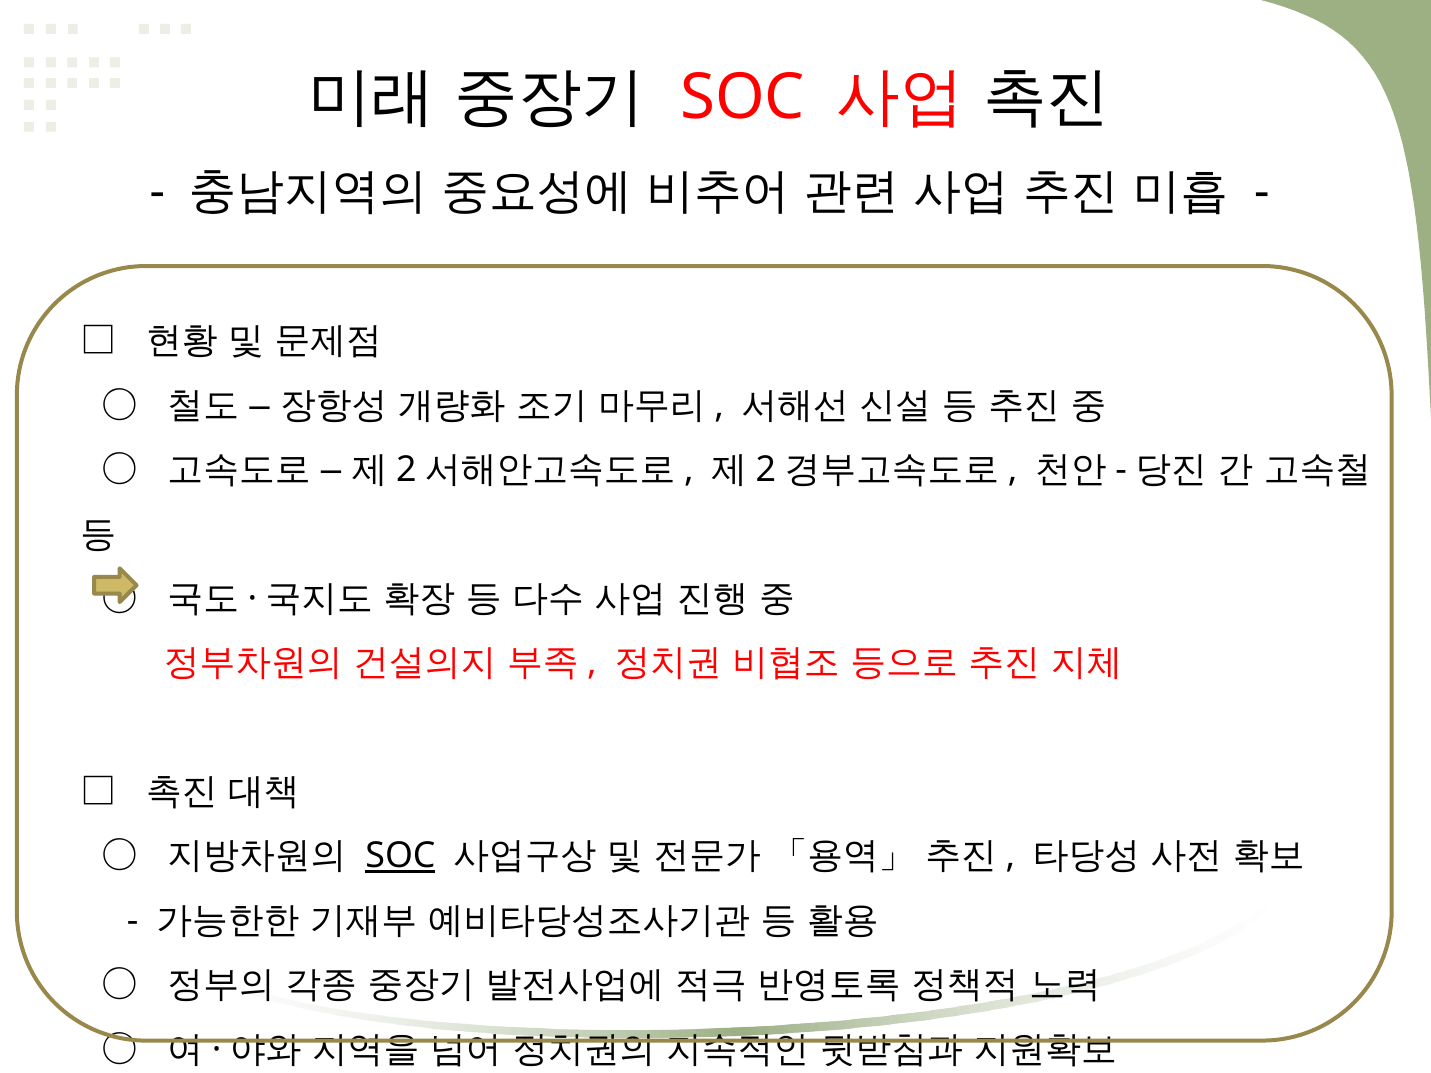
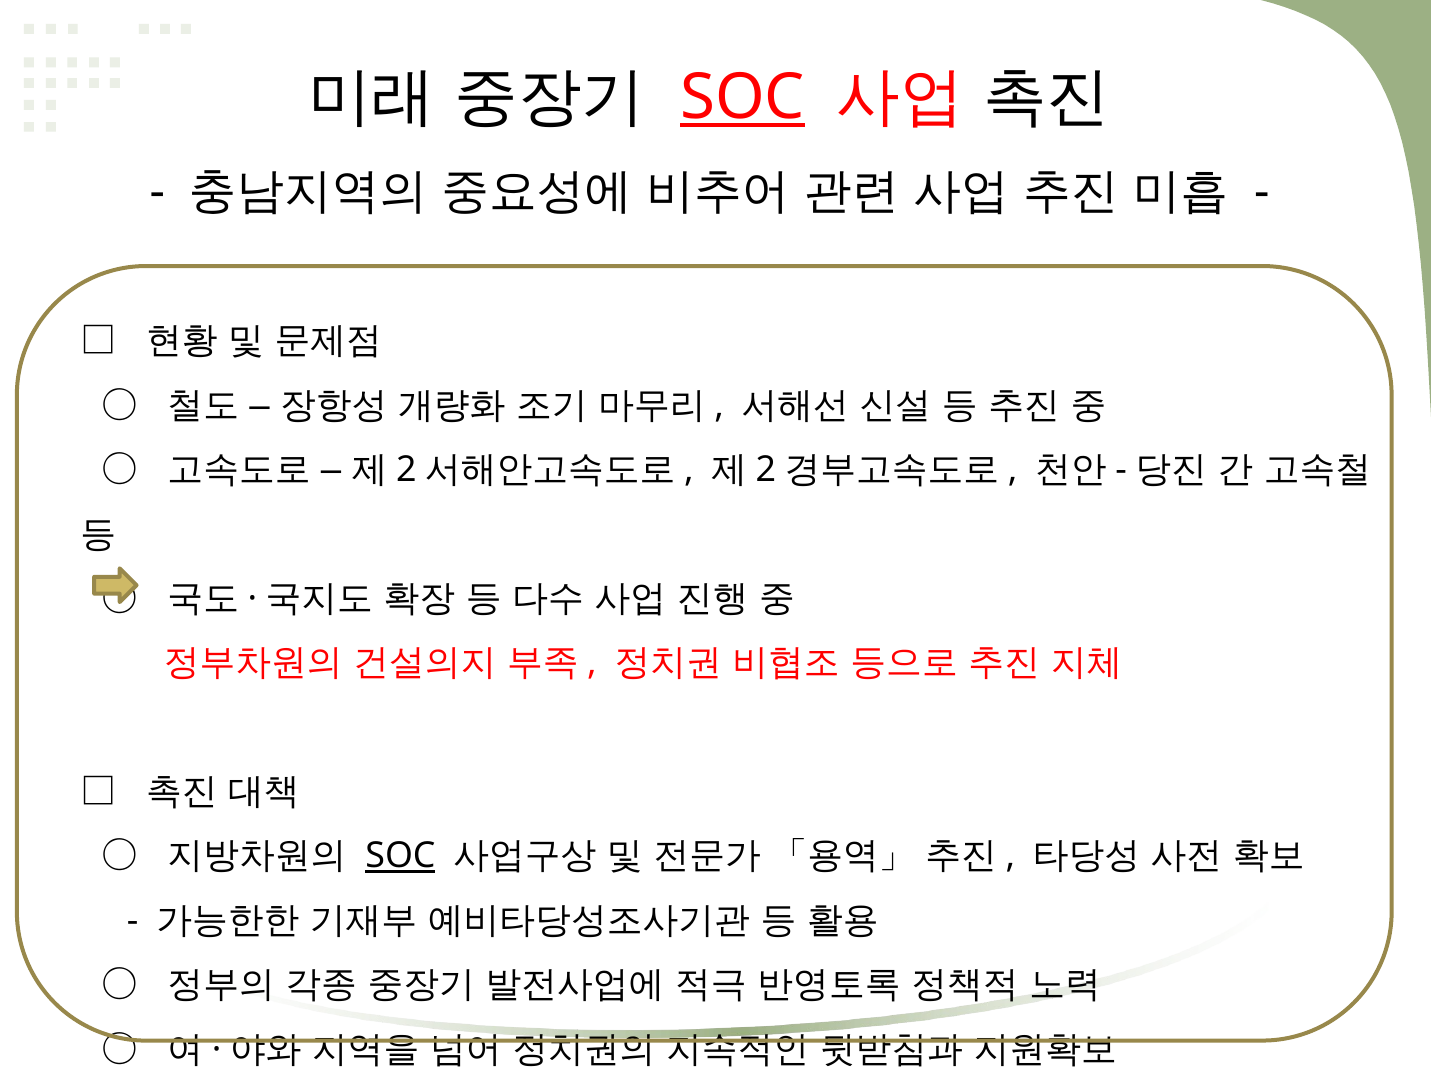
SOC at (743, 97) underline: none -> present
